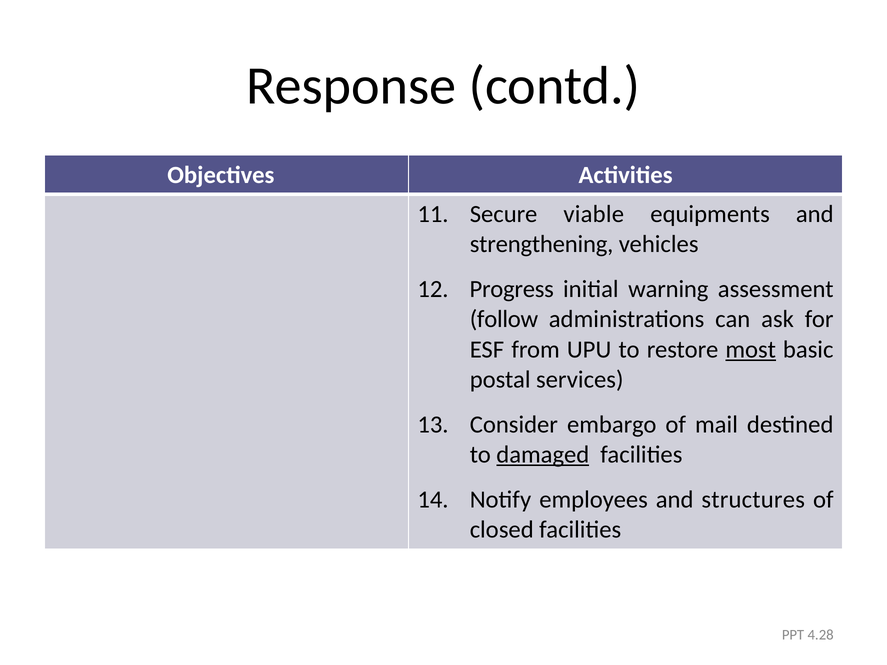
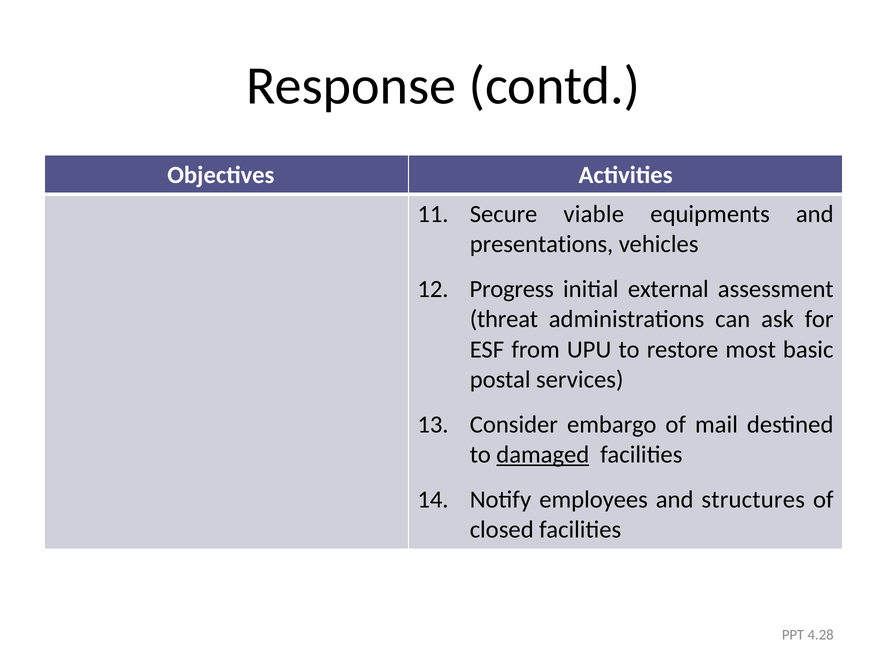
strengthening: strengthening -> presentations
warning: warning -> external
follow: follow -> threat
most underline: present -> none
